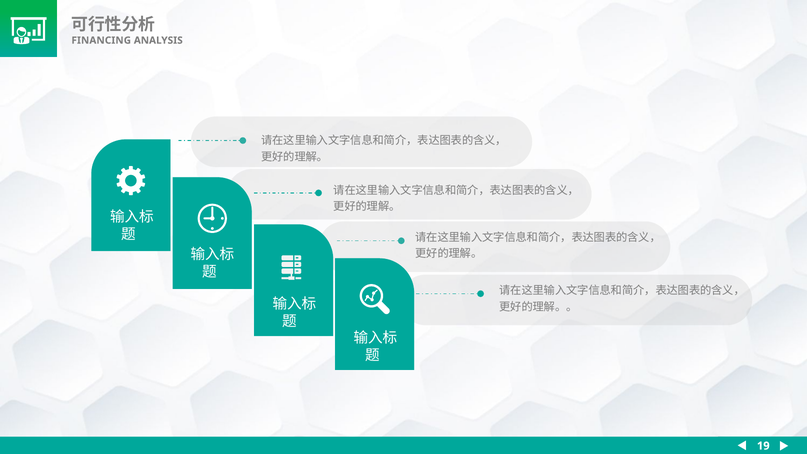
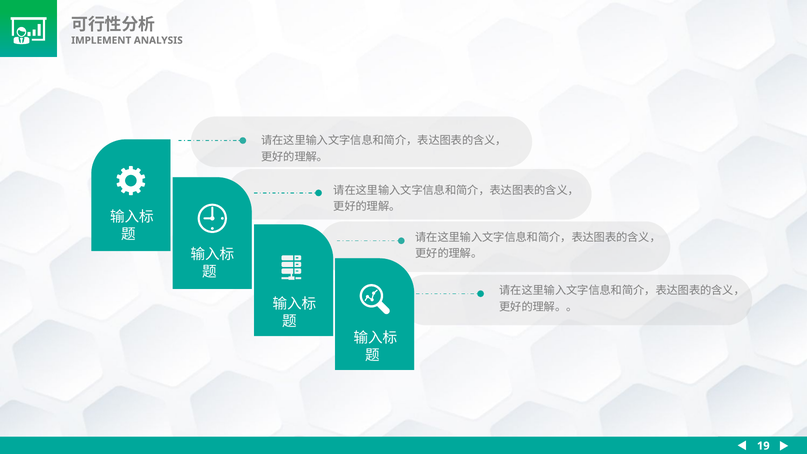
FINANCING: FINANCING -> IMPLEMENT
